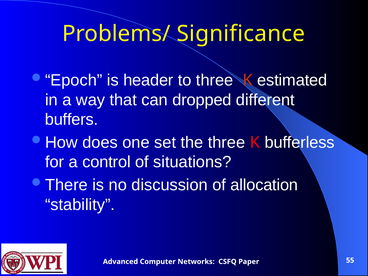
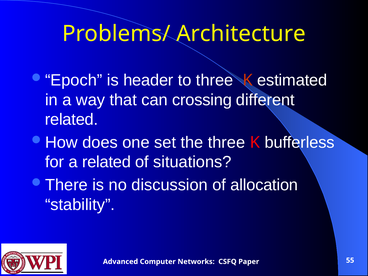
Significance: Significance -> Architecture
dropped: dropped -> crossing
buffers at (72, 120): buffers -> related
a control: control -> related
